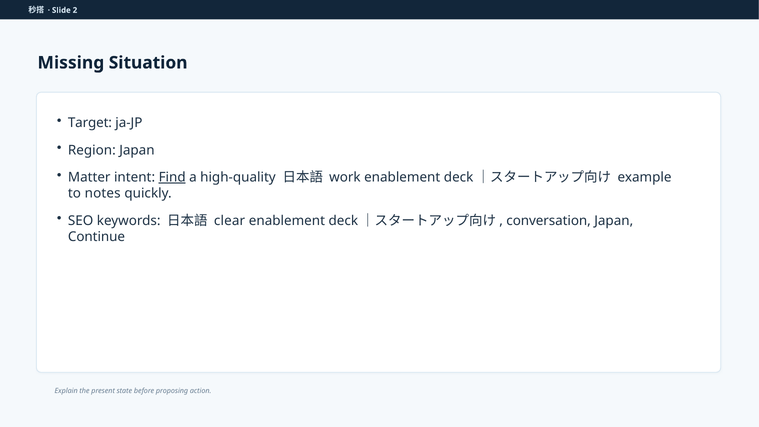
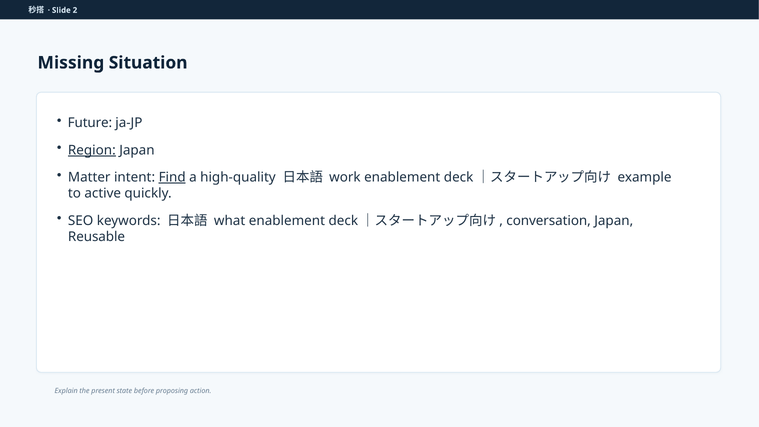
Target: Target -> Future
Region underline: none -> present
notes: notes -> active
clear: clear -> what
Continue: Continue -> Reusable
